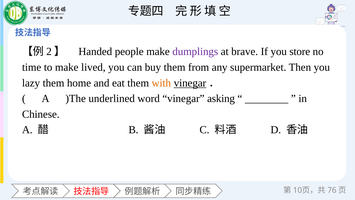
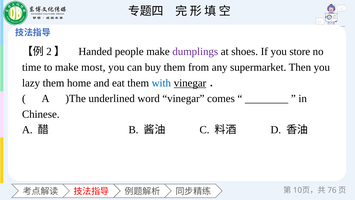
brave: brave -> shoes
lived: lived -> most
with colour: orange -> blue
asking: asking -> comes
